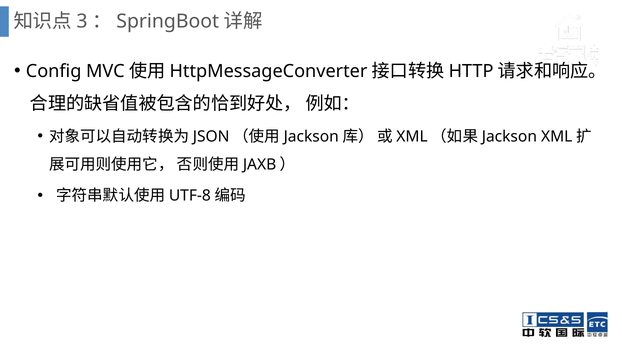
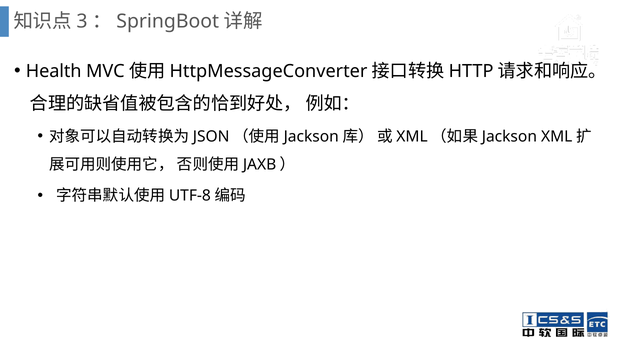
Config: Config -> Health
